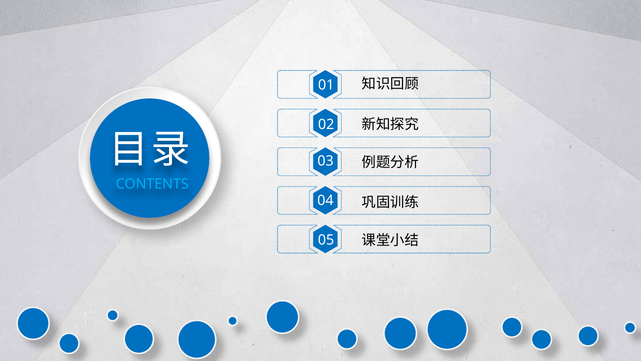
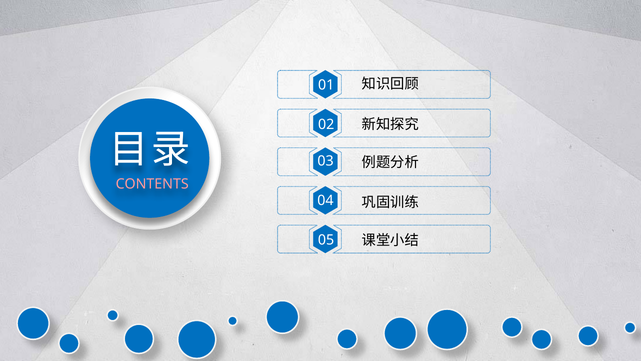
CONTENTS colour: light blue -> pink
